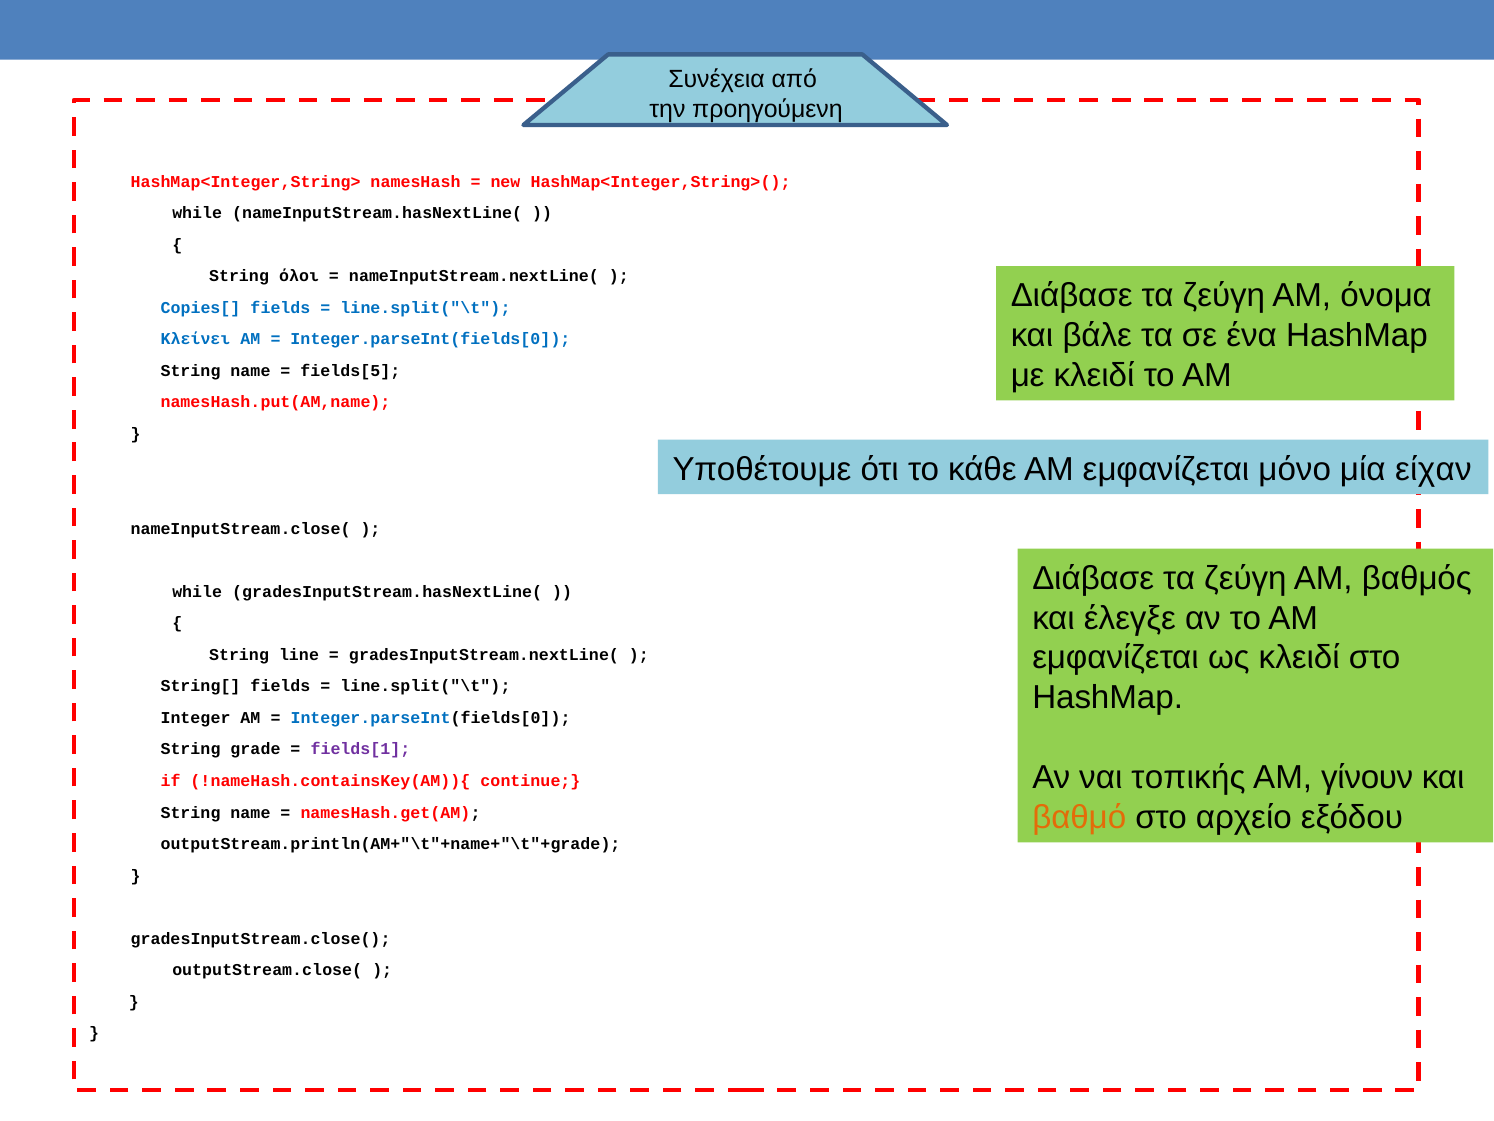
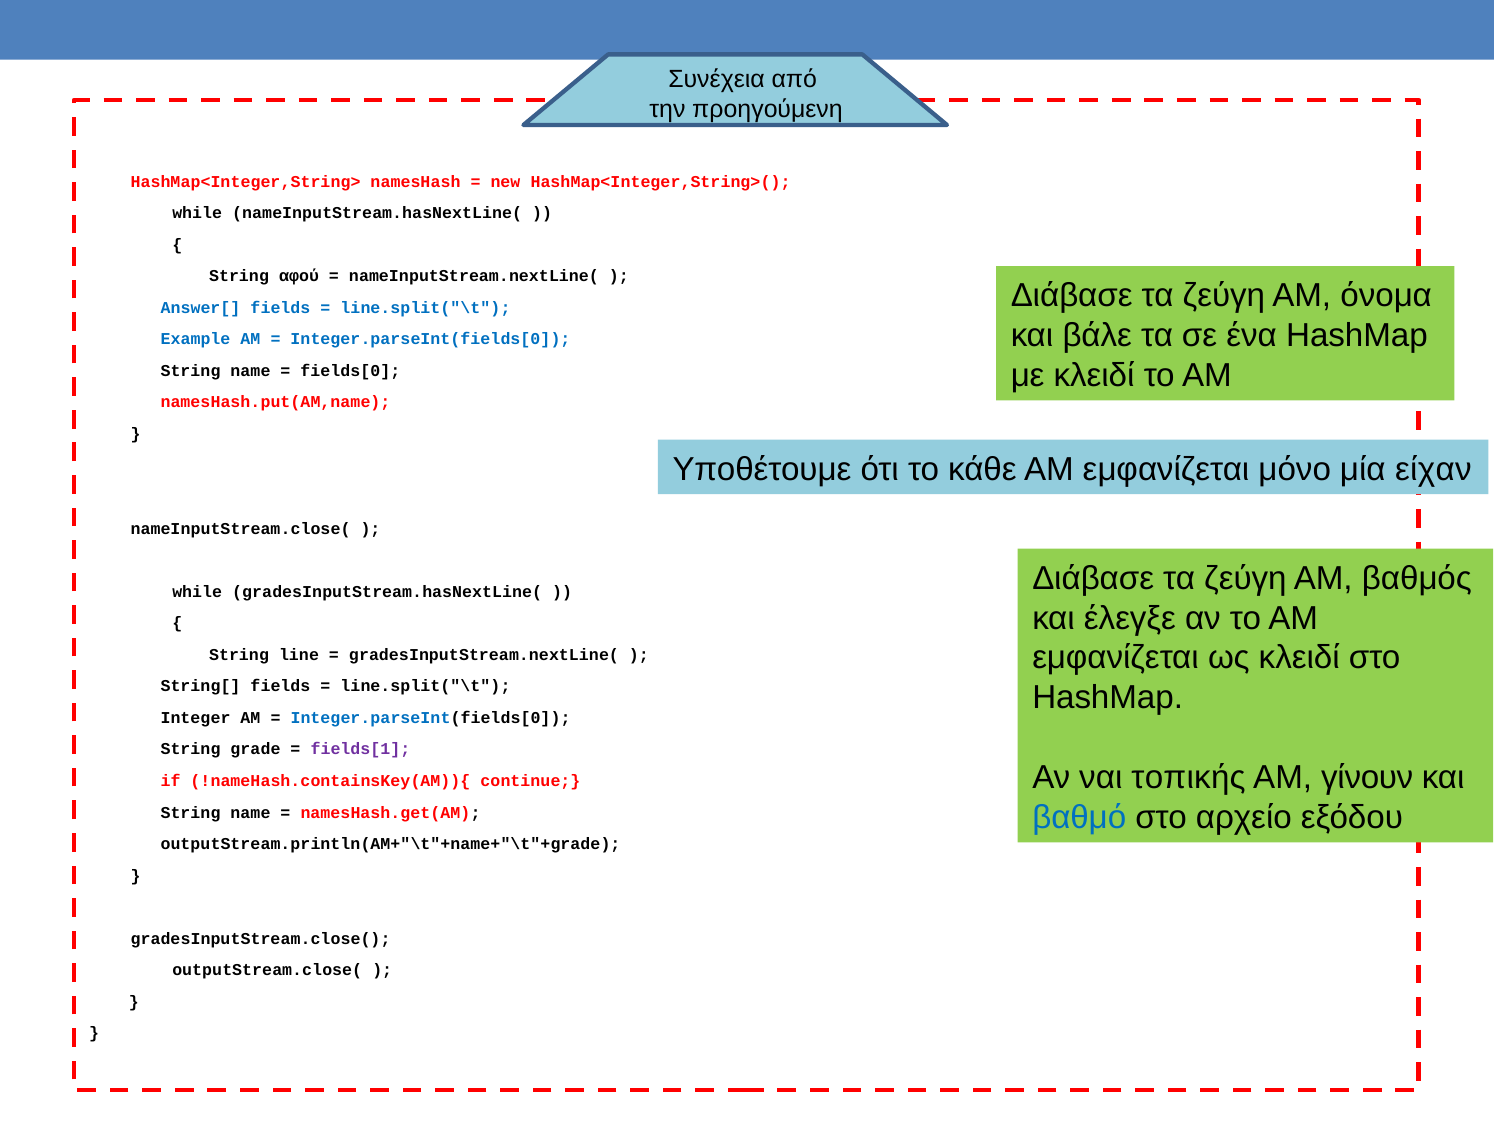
όλοι: όλοι -> αφού
Copies[: Copies[ -> Answer[
Κλείνει: Κλείνει -> Example
fields[5: fields[5 -> fields[0
βαθμό colour: orange -> blue
